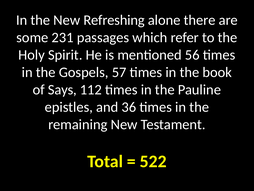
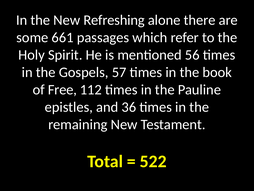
231: 231 -> 661
Says: Says -> Free
